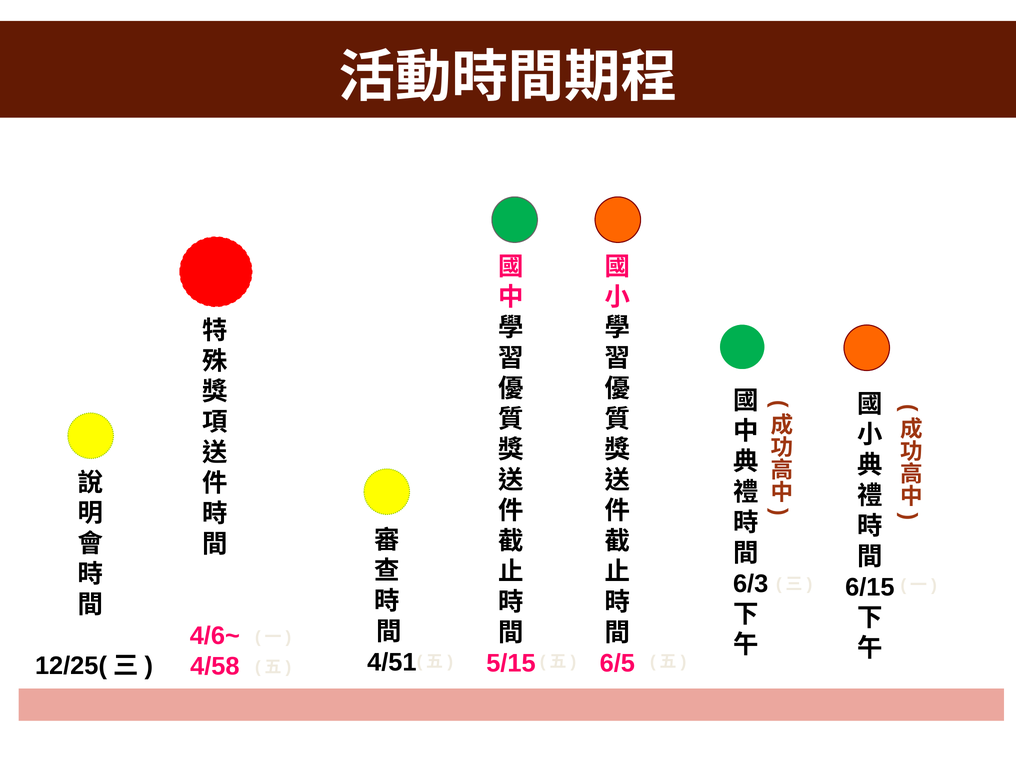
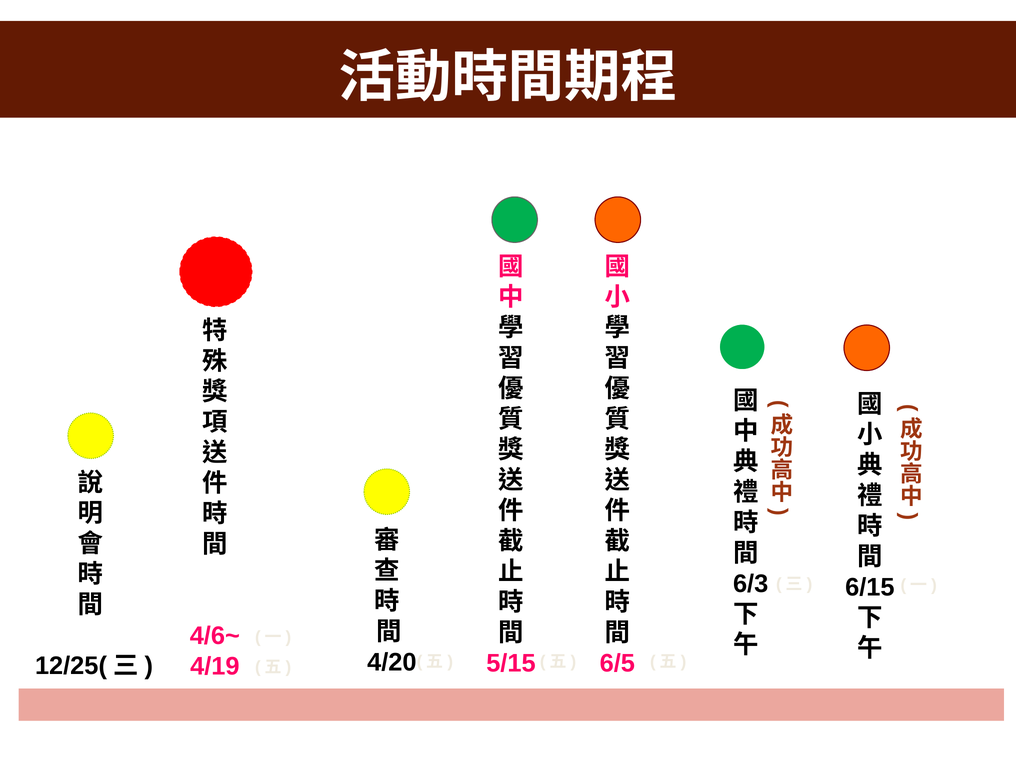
4/51: 4/51 -> 4/20
4/58: 4/58 -> 4/19
